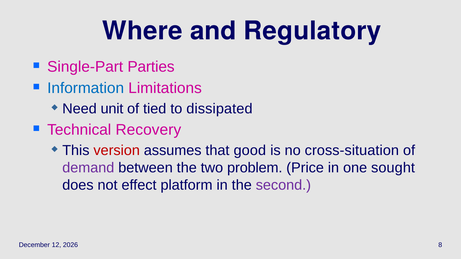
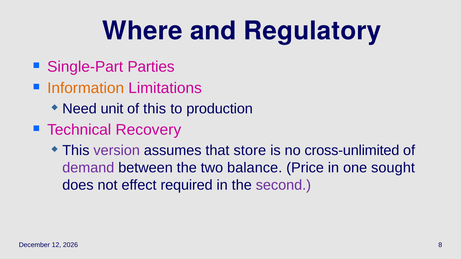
Information colour: blue -> orange
of tied: tied -> this
dissipated: dissipated -> production
version colour: red -> purple
good: good -> store
cross-situation: cross-situation -> cross-unlimited
problem: problem -> balance
platform: platform -> required
